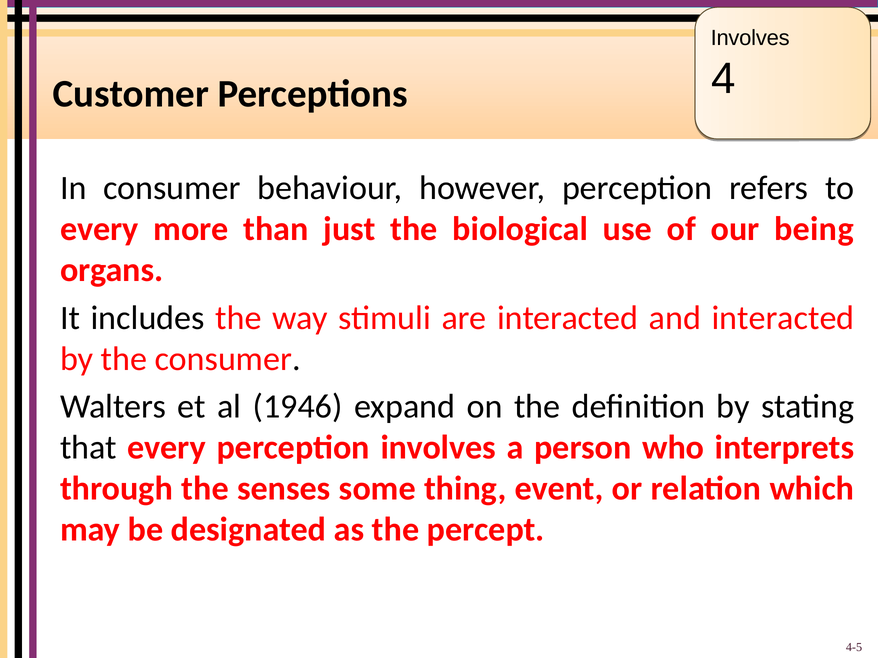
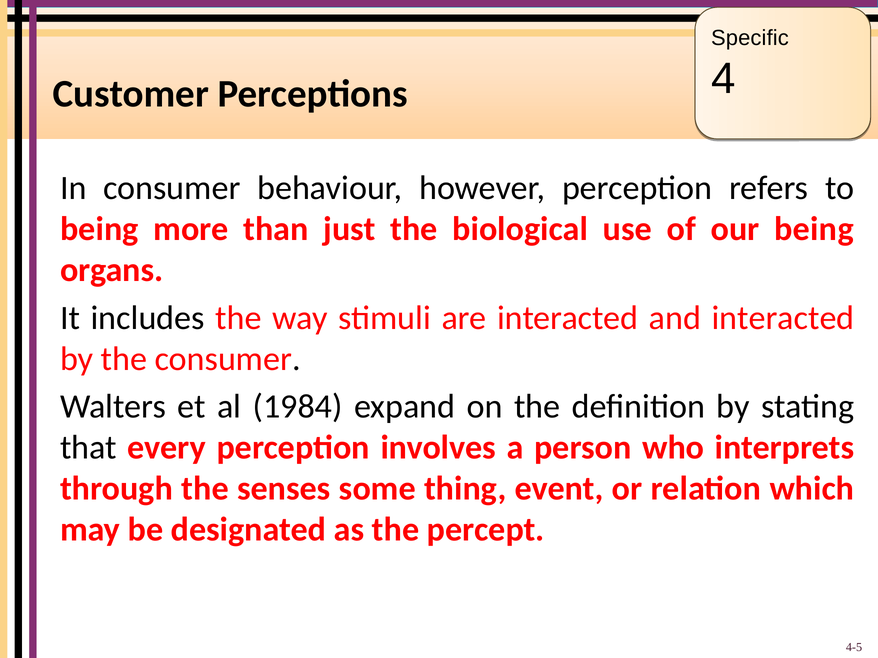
Involves at (750, 38): Involves -> Specific
every at (99, 229): every -> being
1946: 1946 -> 1984
